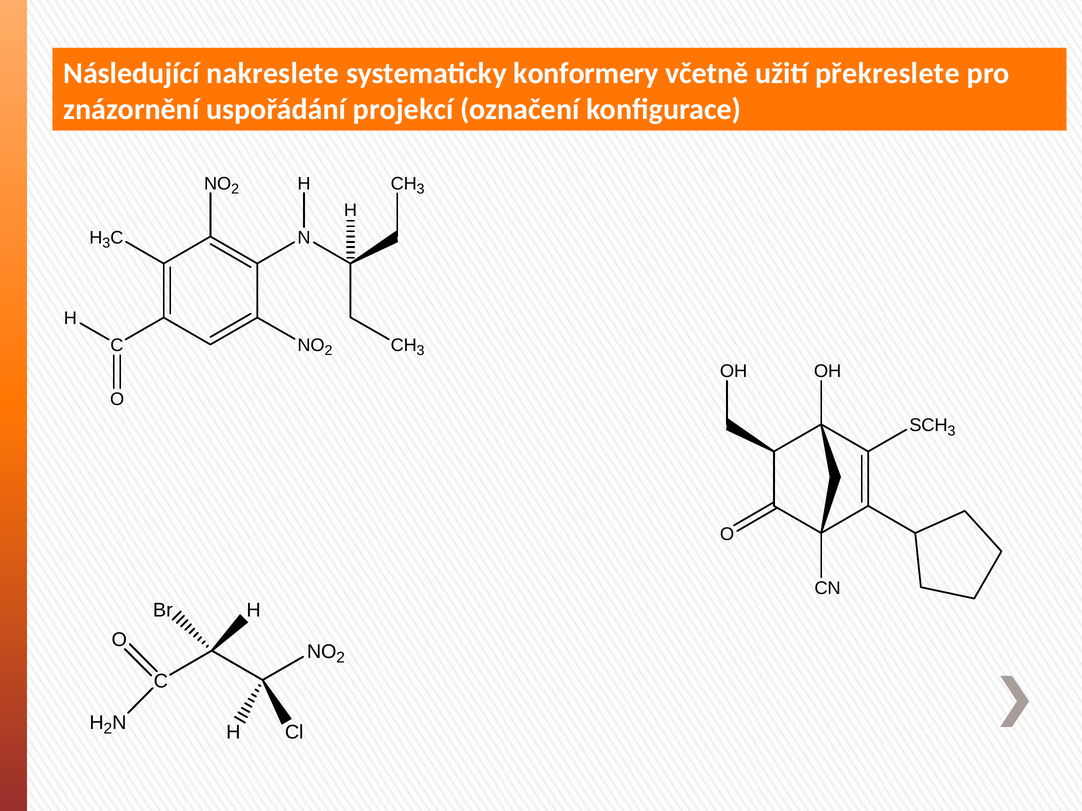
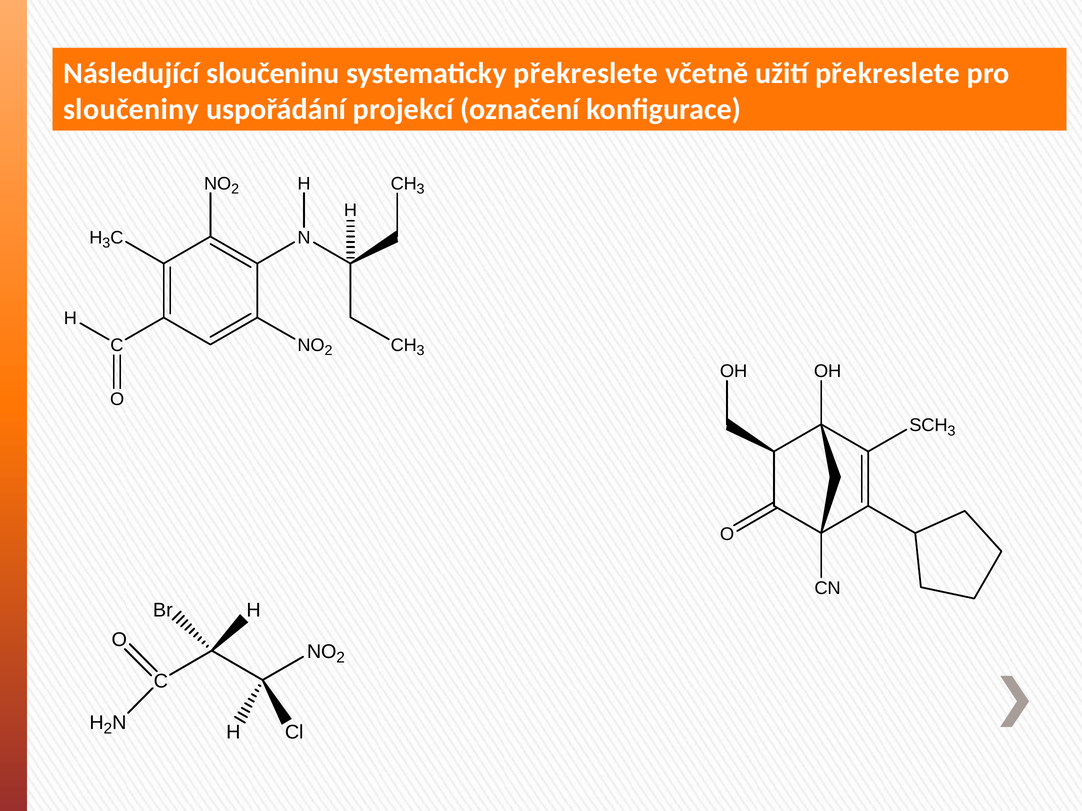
nakreslete: nakreslete -> sloučeninu
systematicky konformery: konformery -> překreslete
znázornění: znázornění -> sloučeniny
